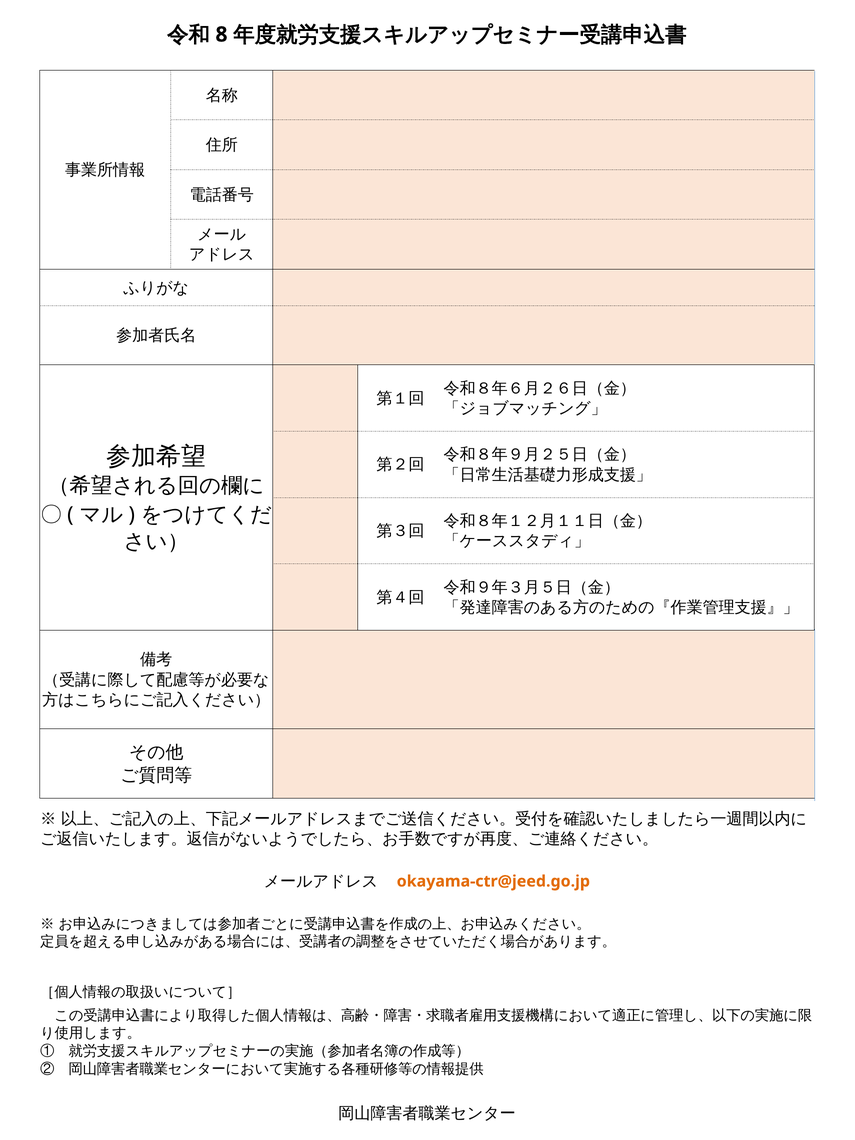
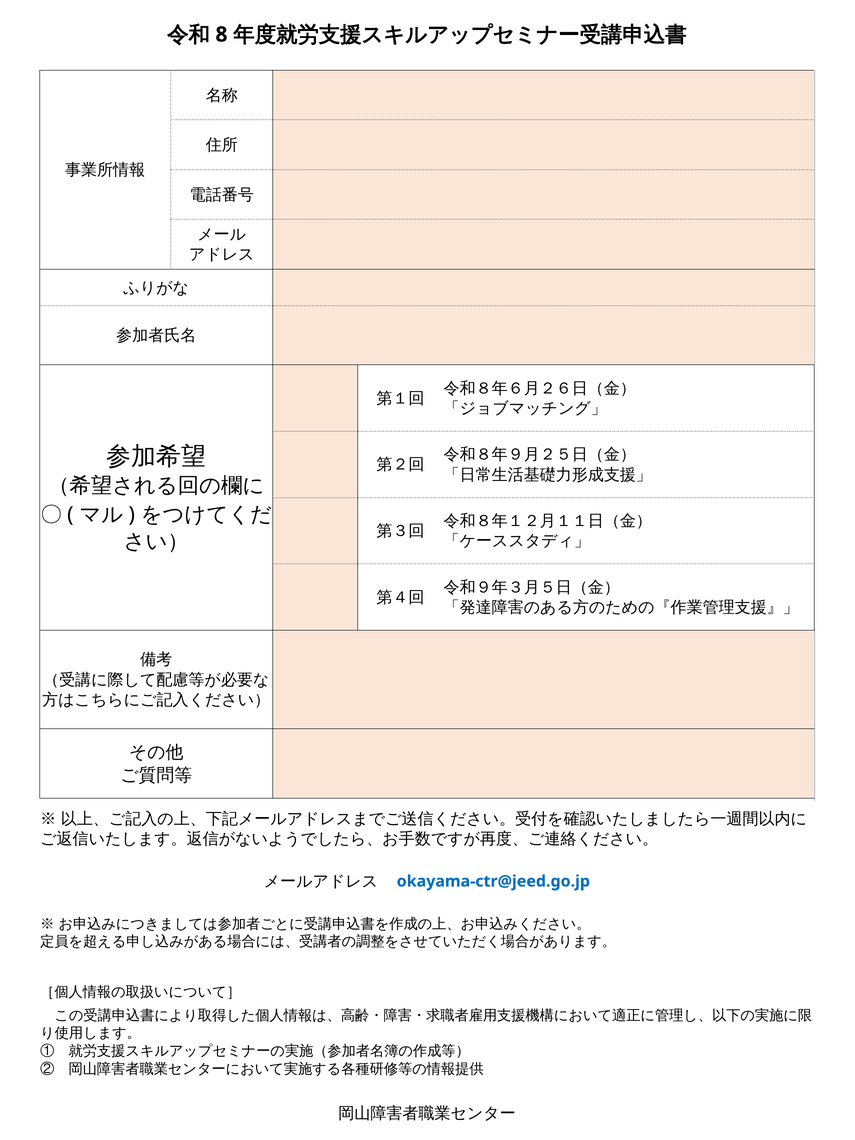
okayama-ctr@jeed.go.jp colour: orange -> blue
